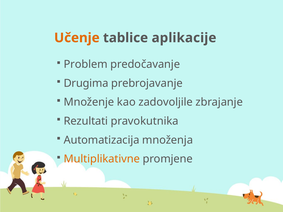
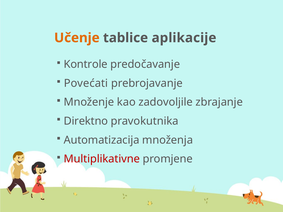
Problem: Problem -> Kontrole
Drugima: Drugima -> Povećati
Rezultati: Rezultati -> Direktno
Multiplikativne colour: orange -> red
